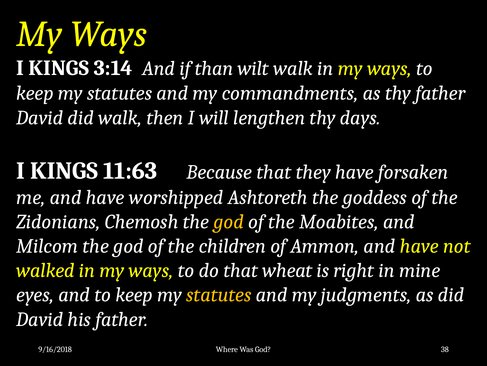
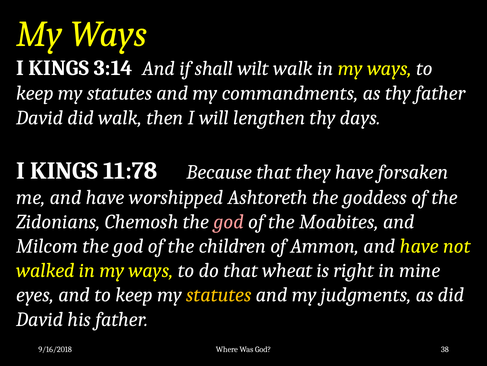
than: than -> shall
11:63: 11:63 -> 11:78
god at (229, 221) colour: yellow -> pink
